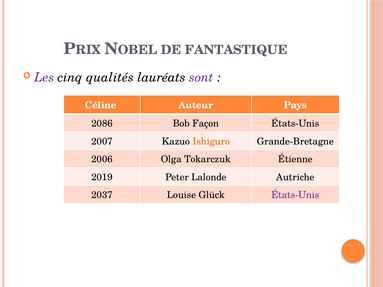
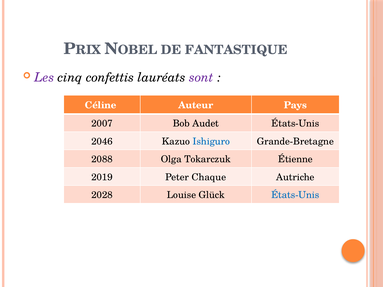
qualités: qualités -> confettis
2086: 2086 -> 2007
Façon: Façon -> Audet
2007: 2007 -> 2046
Ishiguro colour: orange -> blue
2006: 2006 -> 2088
Lalonde: Lalonde -> Chaque
2037: 2037 -> 2028
États-Unis at (295, 195) colour: purple -> blue
